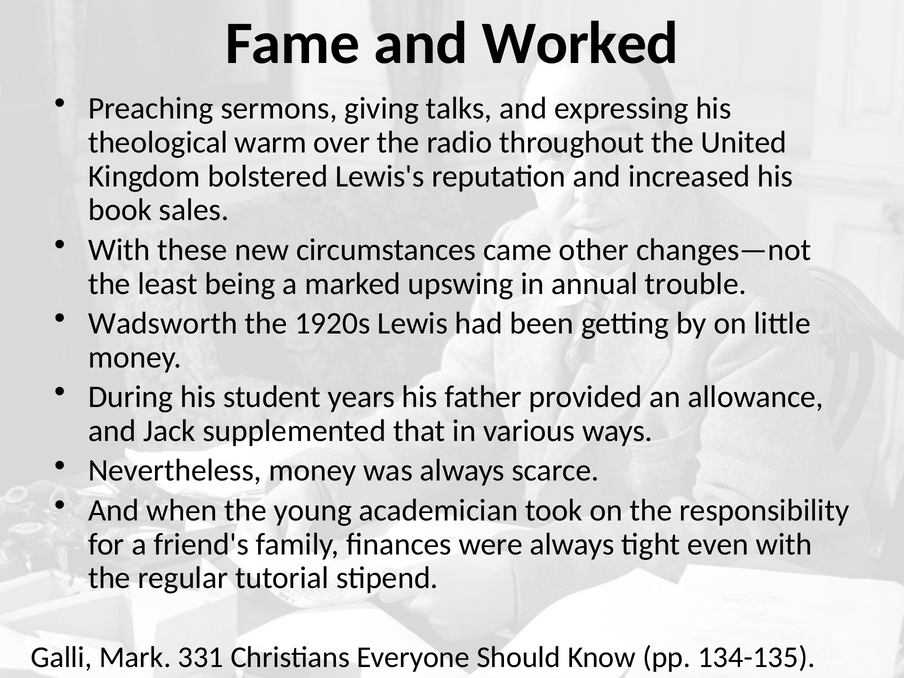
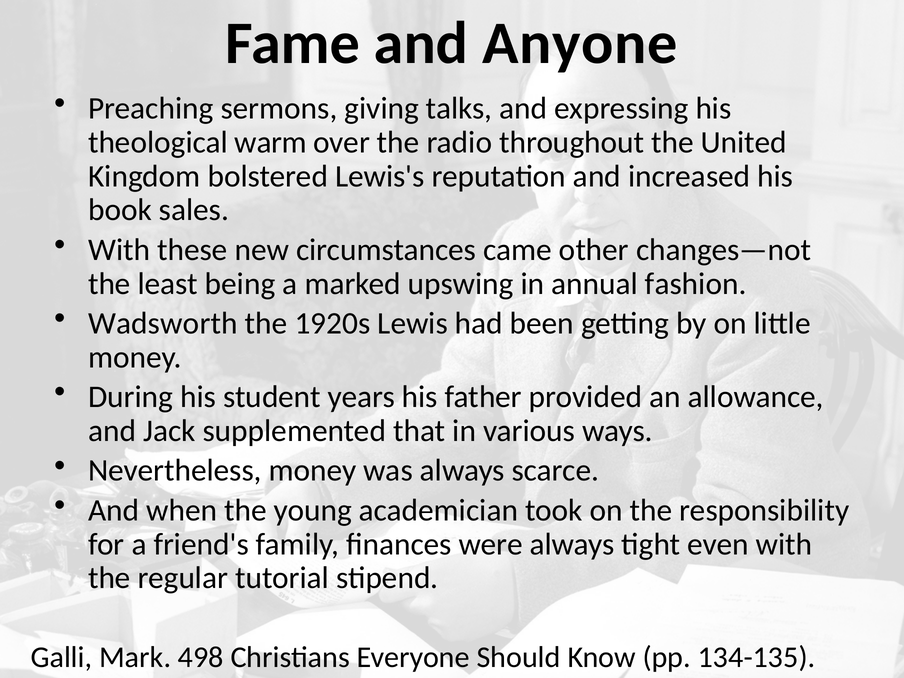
Worked: Worked -> Anyone
trouble: trouble -> fashion
331: 331 -> 498
